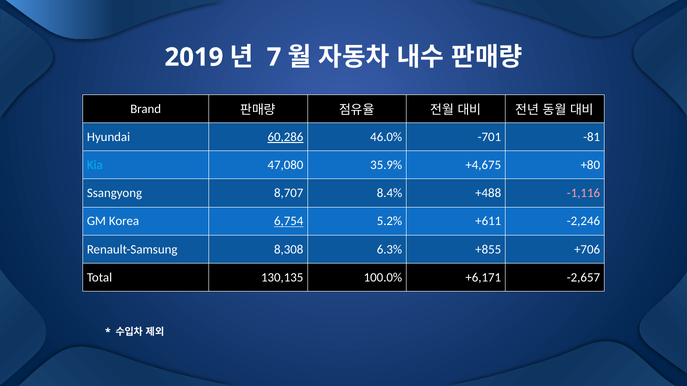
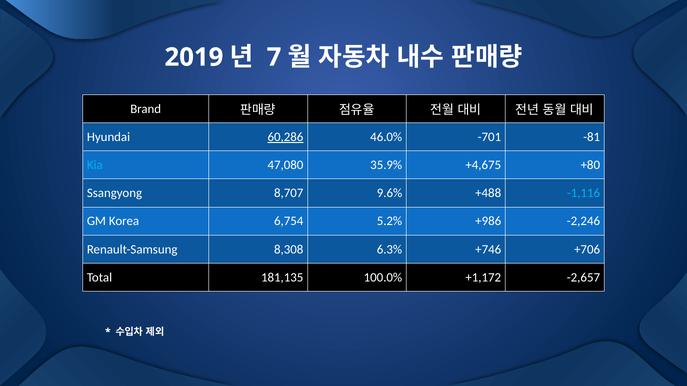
8.4%: 8.4% -> 9.6%
-1,116 colour: pink -> light blue
6,754 underline: present -> none
+611: +611 -> +986
+855: +855 -> +746
130,135: 130,135 -> 181,135
+6,171: +6,171 -> +1,172
